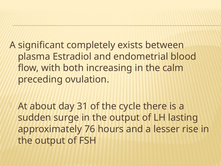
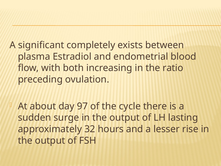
calm: calm -> ratio
31: 31 -> 97
76: 76 -> 32
